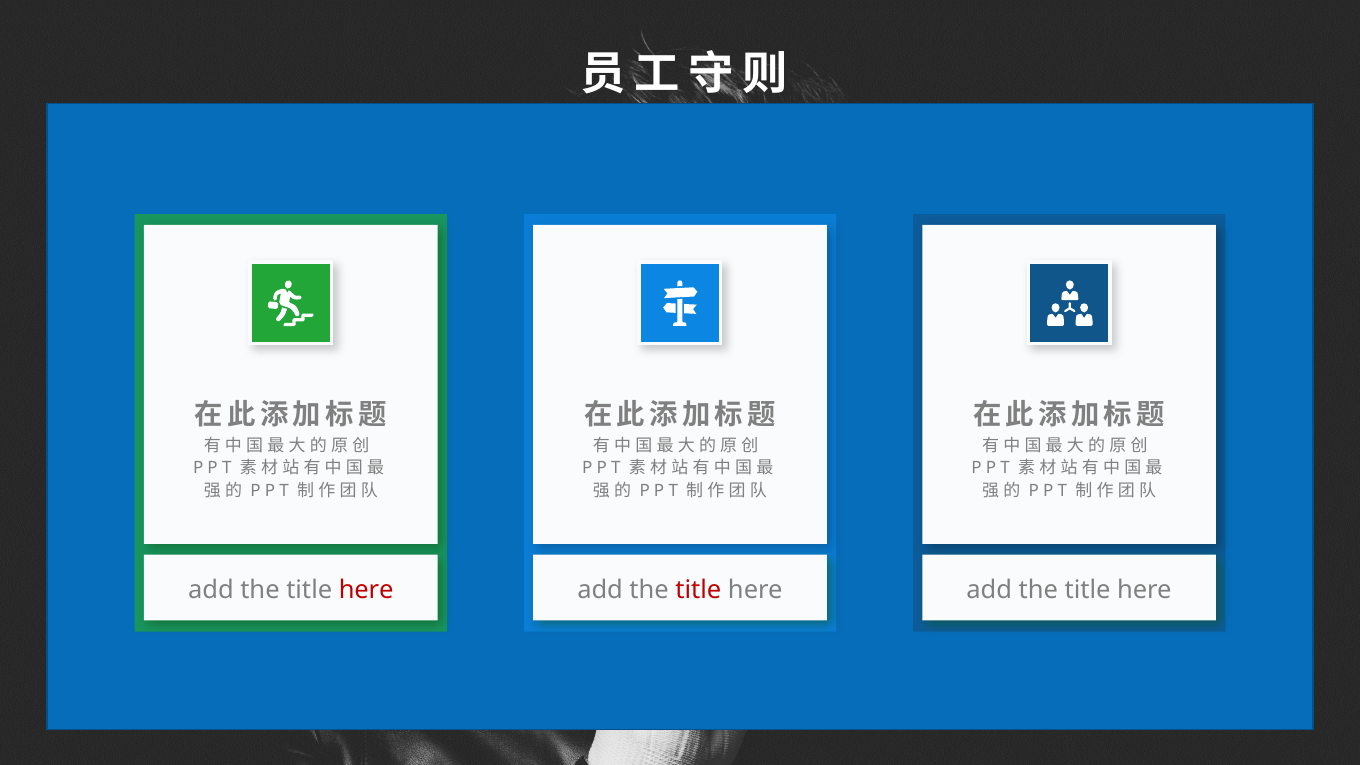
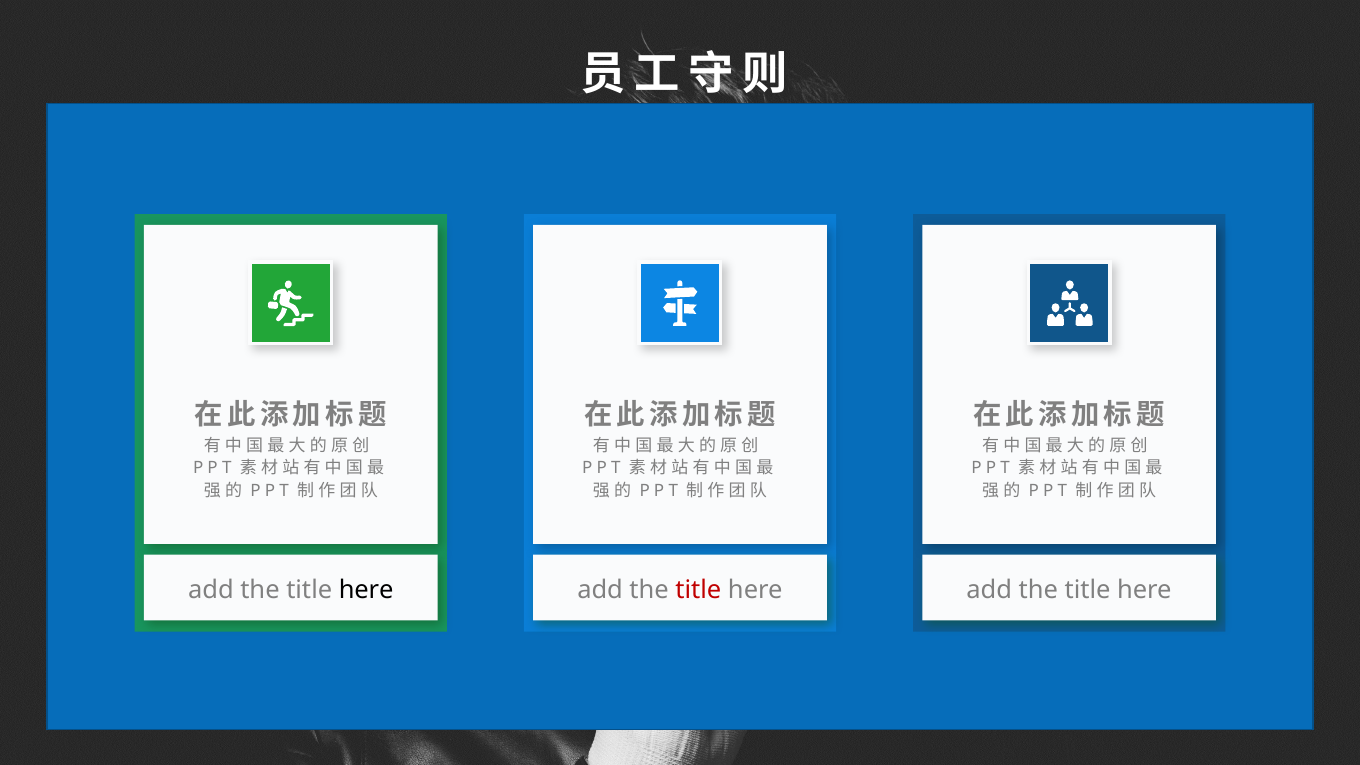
here at (366, 590) colour: red -> black
